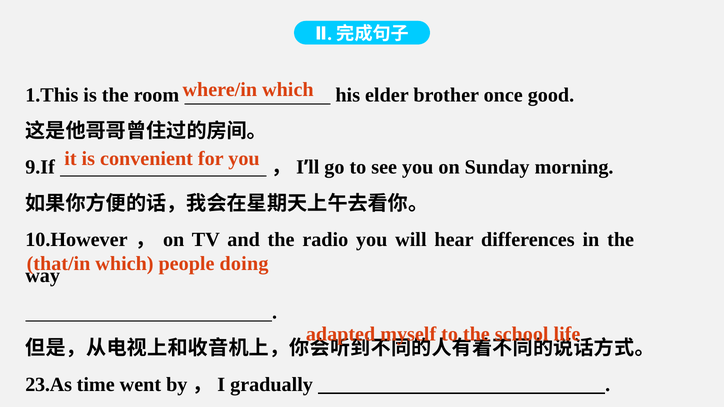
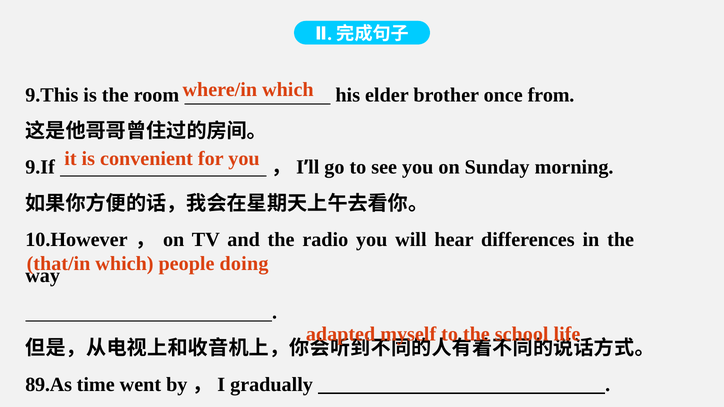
1.This: 1.This -> 9.This
good: good -> from
23.As: 23.As -> 89.As
